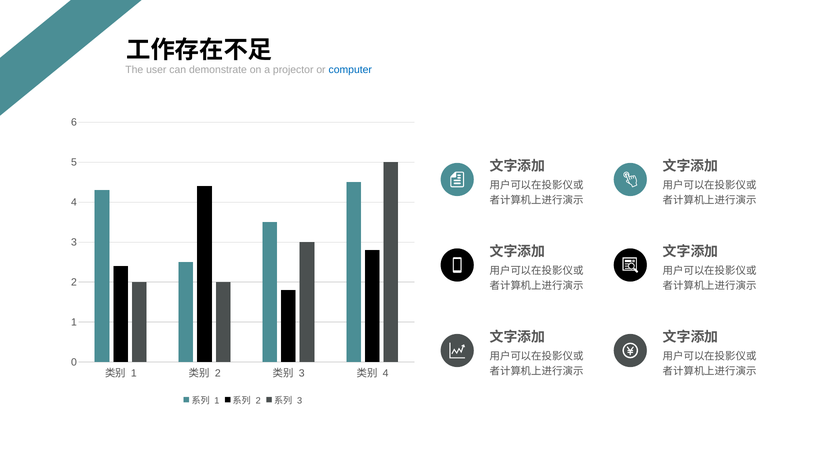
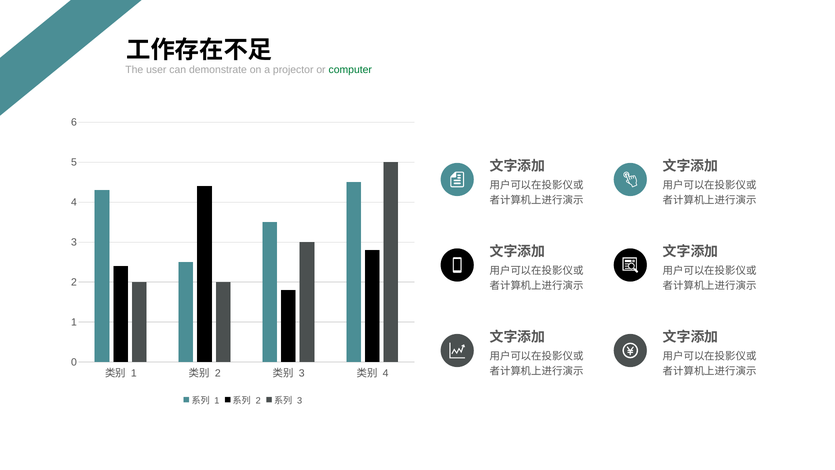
computer colour: blue -> green
